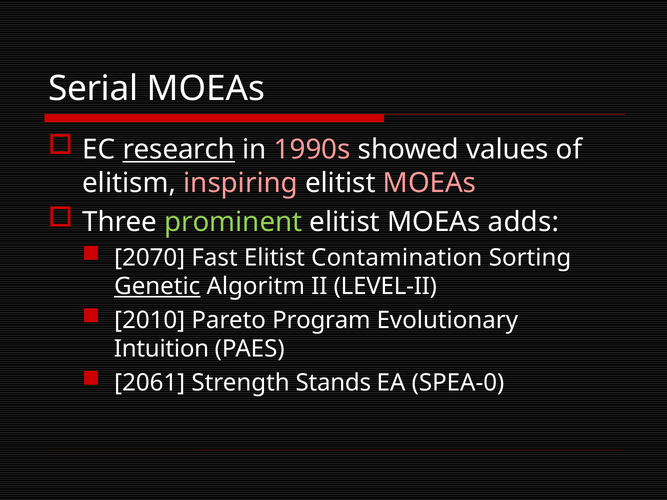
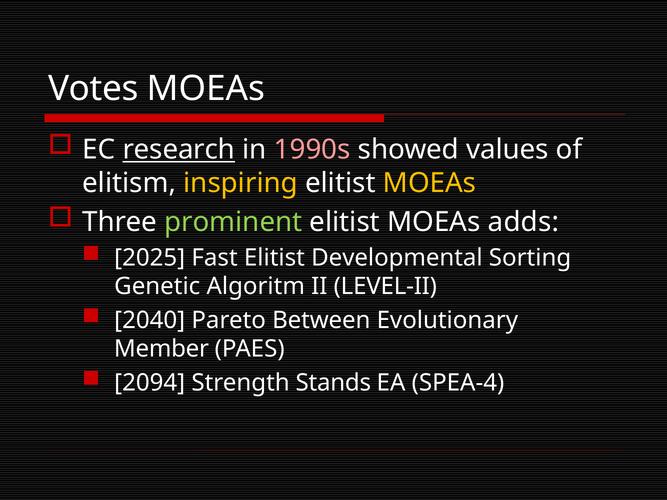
Serial: Serial -> Votes
inspiring colour: pink -> yellow
MOEAs at (430, 183) colour: pink -> yellow
2070: 2070 -> 2025
Contamination: Contamination -> Developmental
Genetic underline: present -> none
2010: 2010 -> 2040
Program: Program -> Between
Intuition: Intuition -> Member
2061: 2061 -> 2094
SPEA-0: SPEA-0 -> SPEA-4
